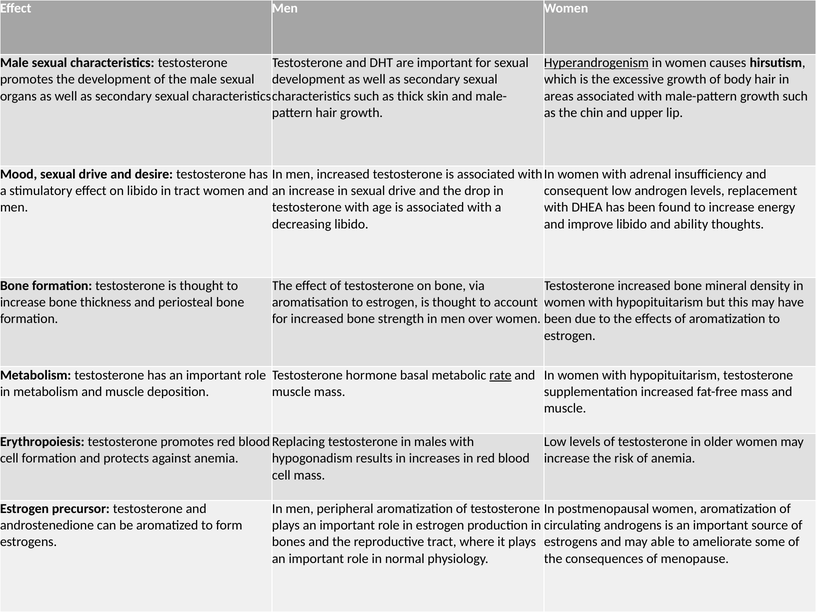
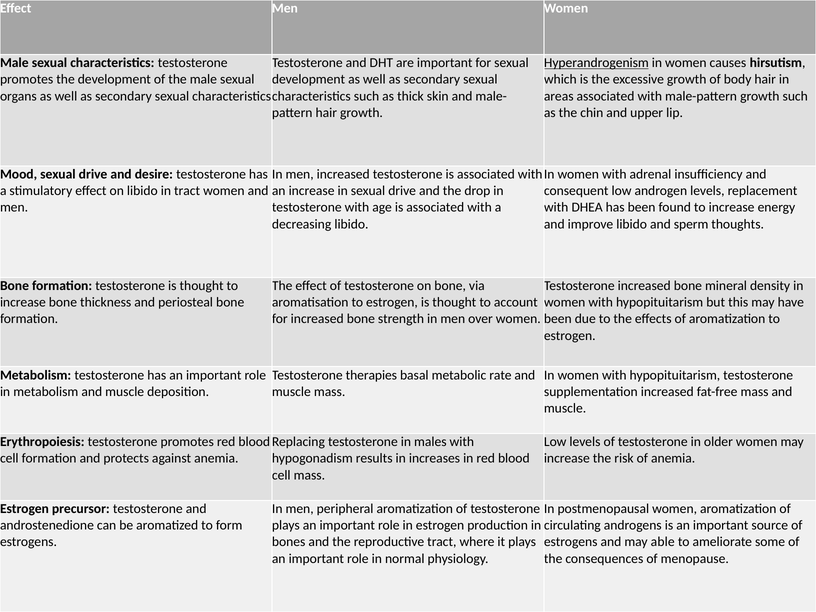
ability: ability -> sperm
hormone: hormone -> therapies
rate underline: present -> none
